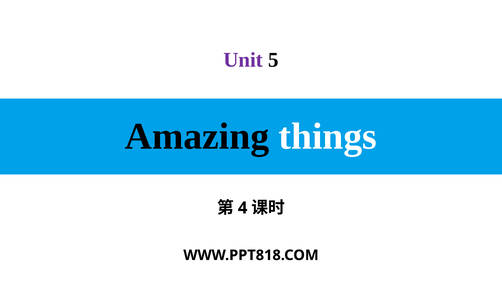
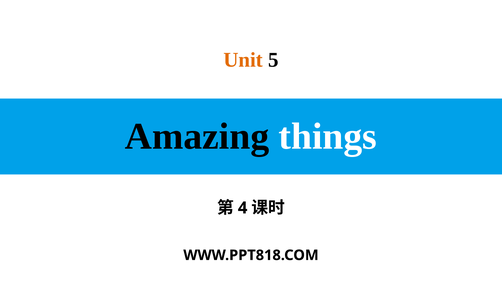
Unit colour: purple -> orange
